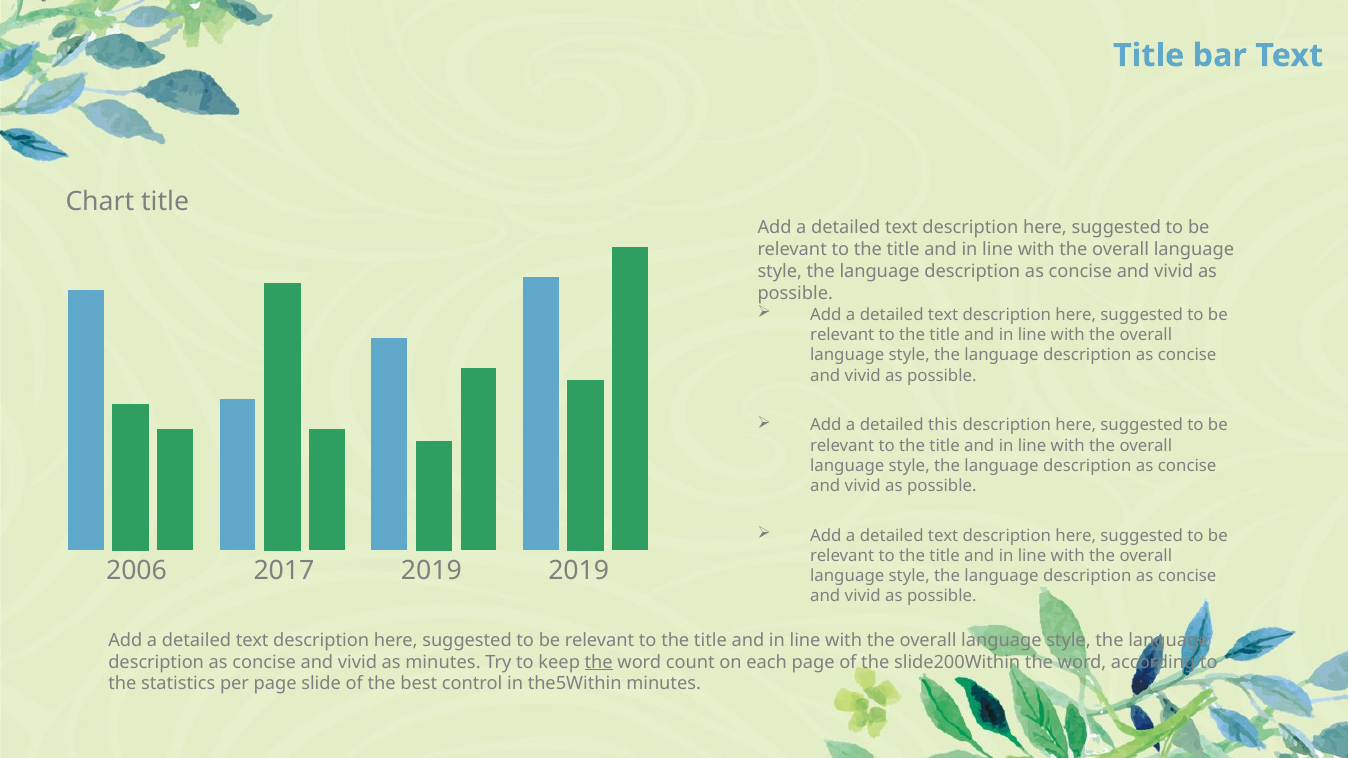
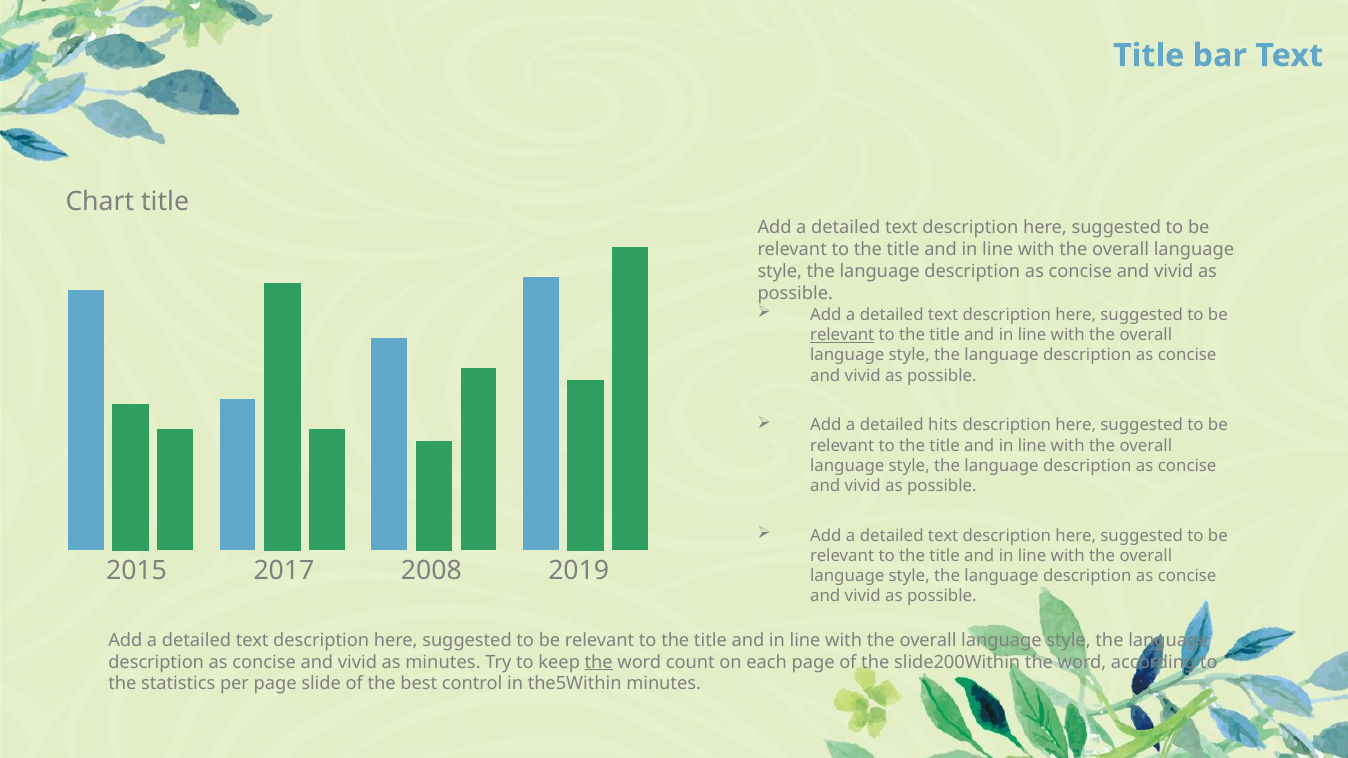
relevant at (842, 335) underline: none -> present
this: this -> hits
2006: 2006 -> 2015
2017 2019: 2019 -> 2008
